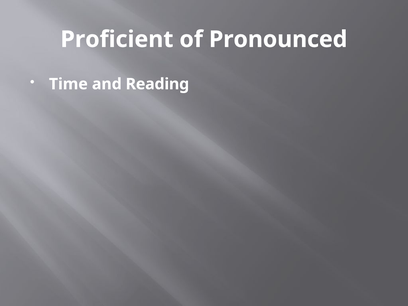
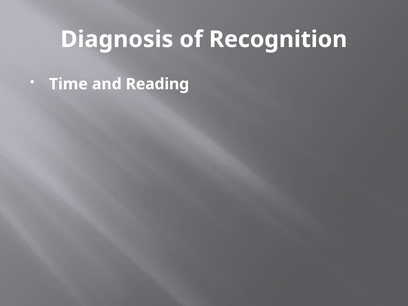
Proficient: Proficient -> Diagnosis
Pronounced: Pronounced -> Recognition
